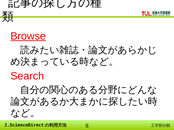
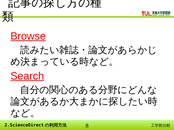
Search underline: none -> present
